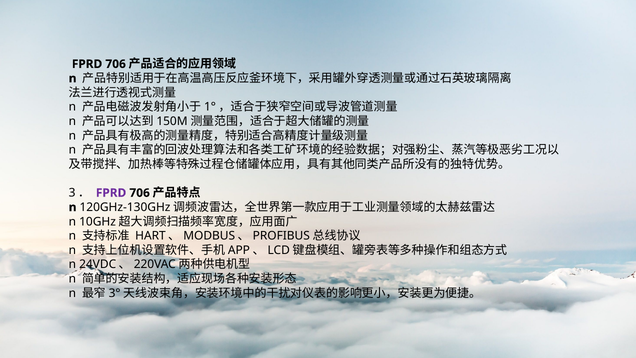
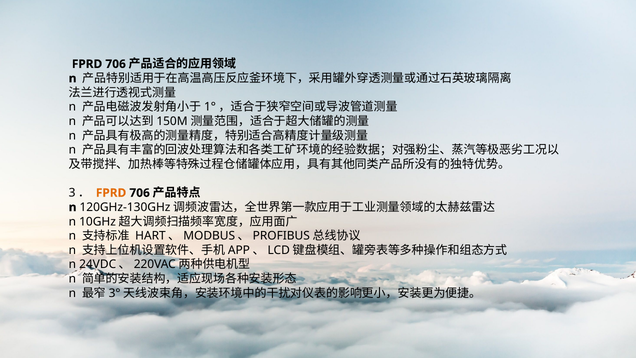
FPRD at (111, 193) colour: purple -> orange
